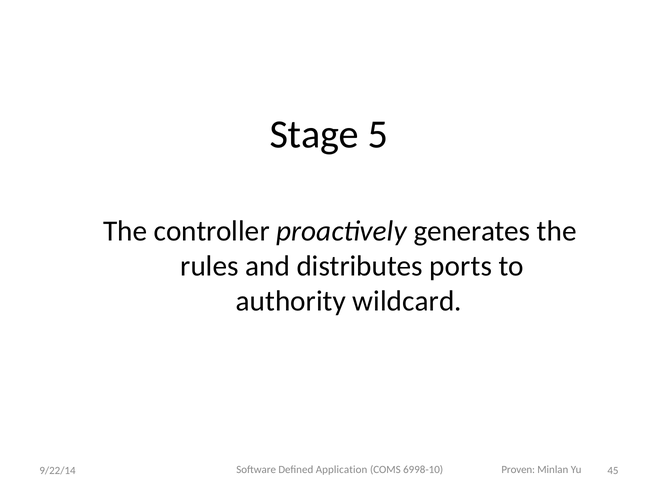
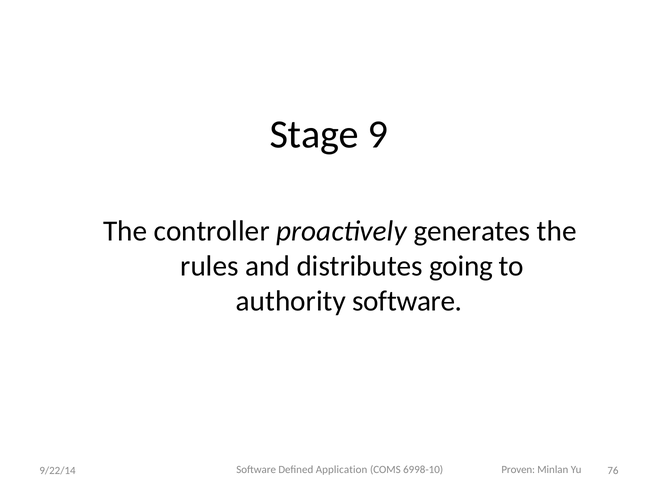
5: 5 -> 9
ports: ports -> going
authority wildcard: wildcard -> software
45: 45 -> 76
